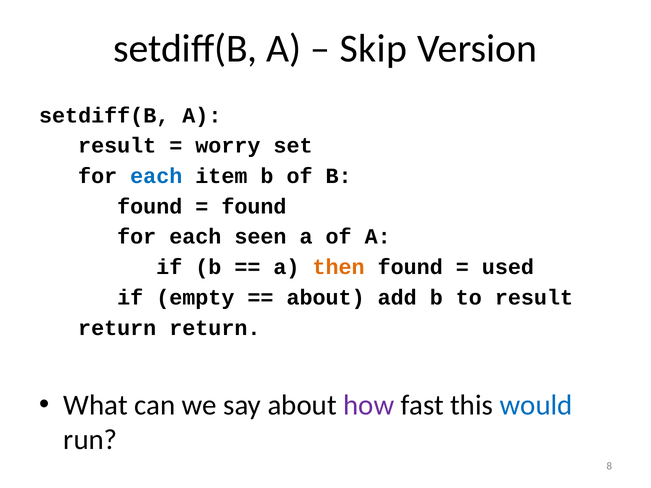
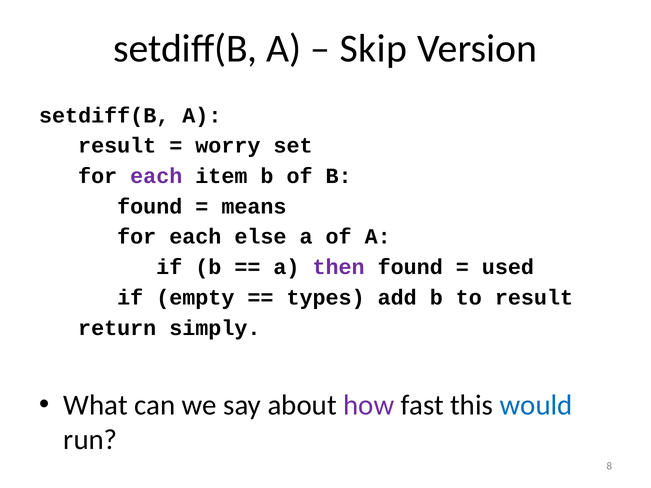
each at (156, 176) colour: blue -> purple
found at (254, 207): found -> means
seen: seen -> else
then colour: orange -> purple
about at (326, 298): about -> types
return return: return -> simply
